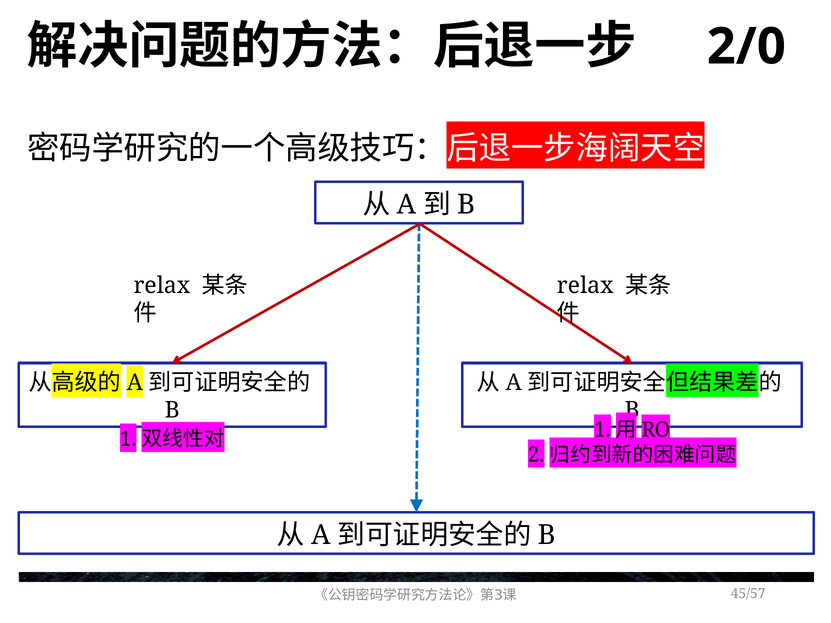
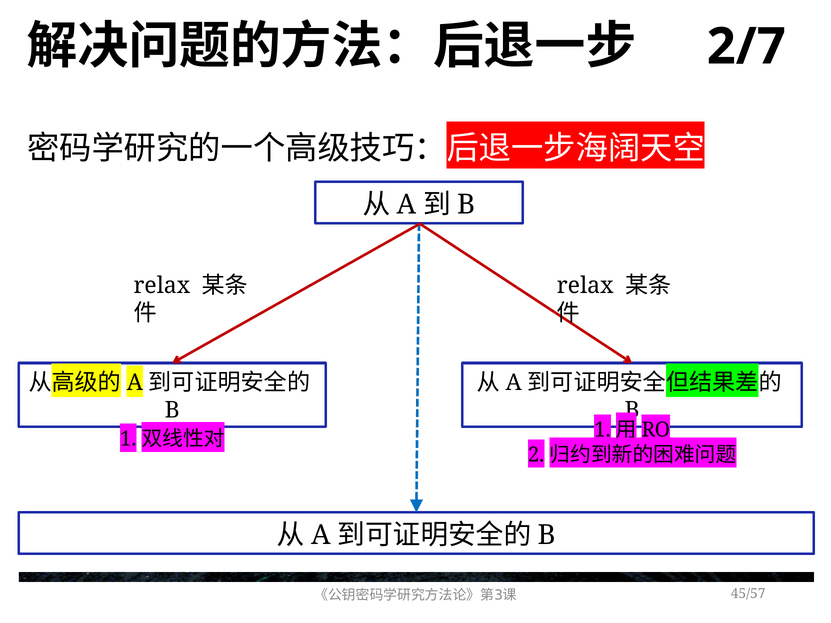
2/0: 2/0 -> 2/7
